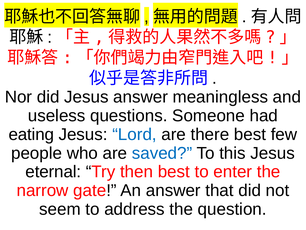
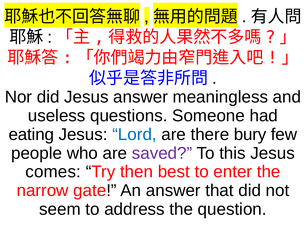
there best: best -> bury
saved colour: blue -> purple
eternal: eternal -> comes
